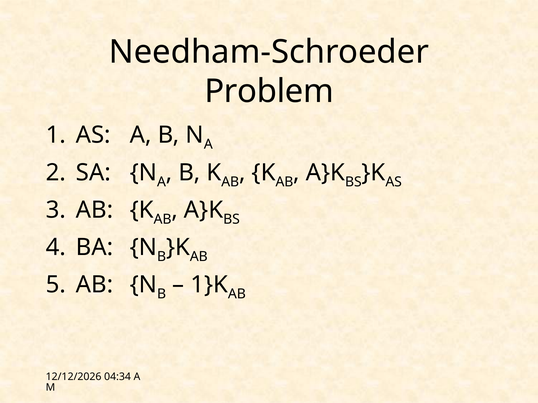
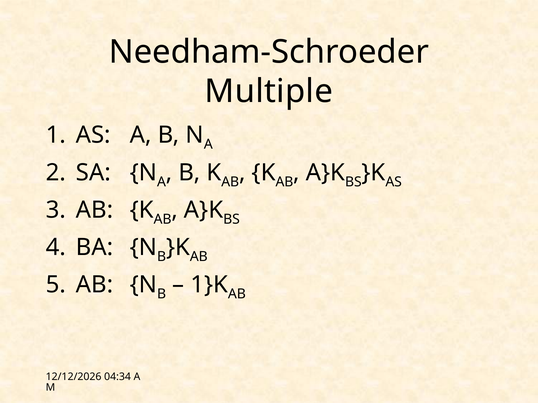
Problem: Problem -> Multiple
